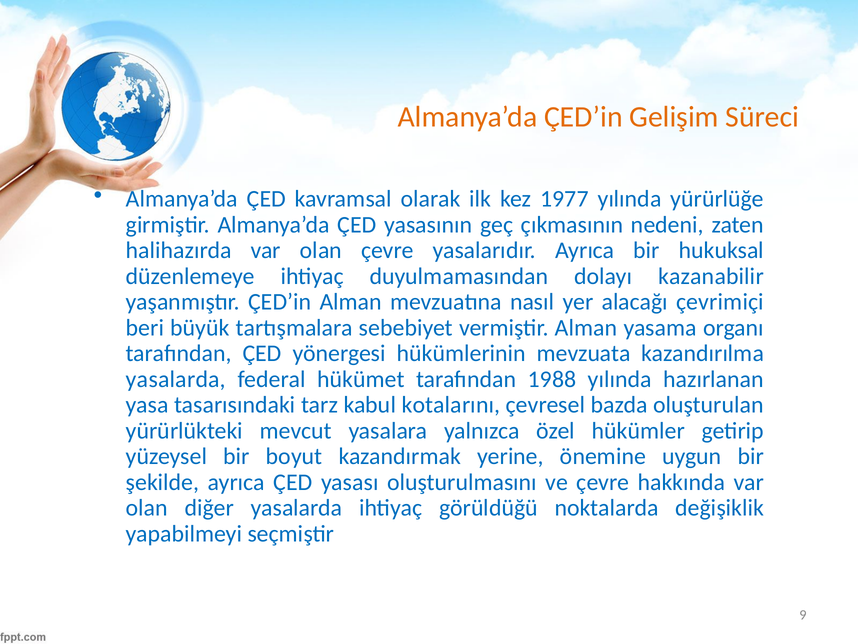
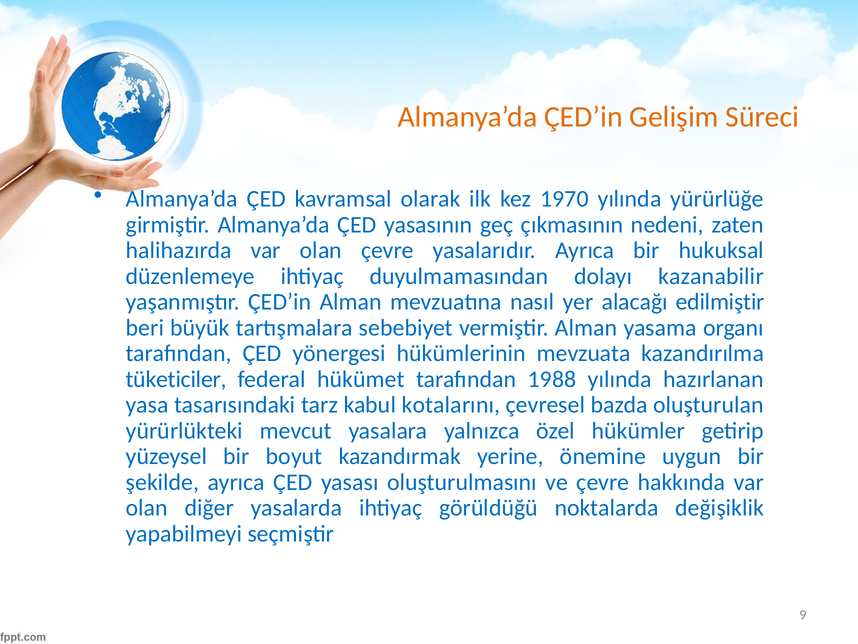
1977: 1977 -> 1970
çevrimiçi: çevrimiçi -> edilmiştir
yasalarda at (176, 379): yasalarda -> tüketiciler
